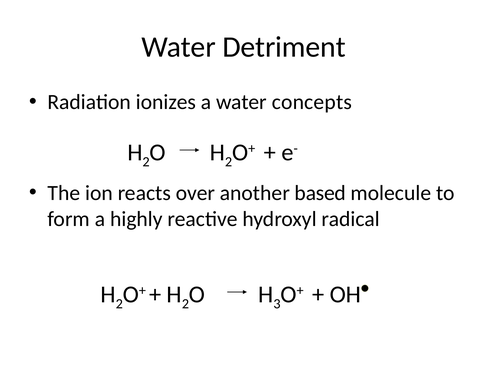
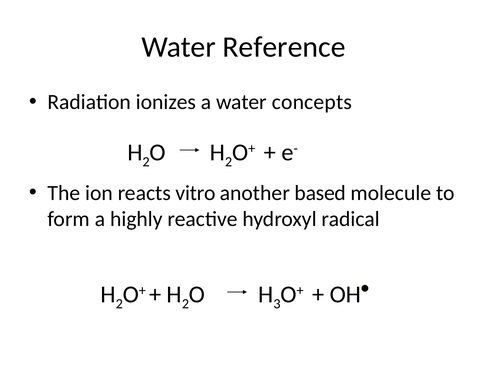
Detriment: Detriment -> Reference
over: over -> vitro
